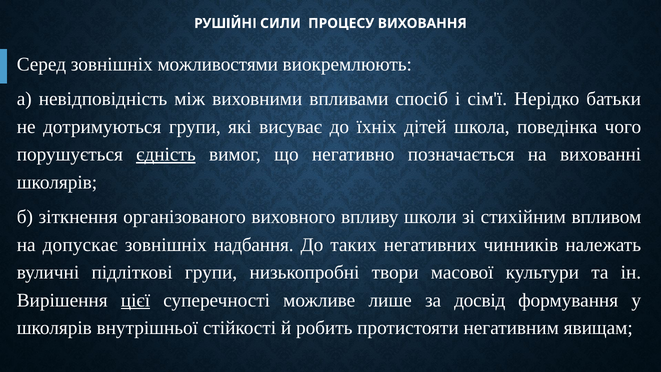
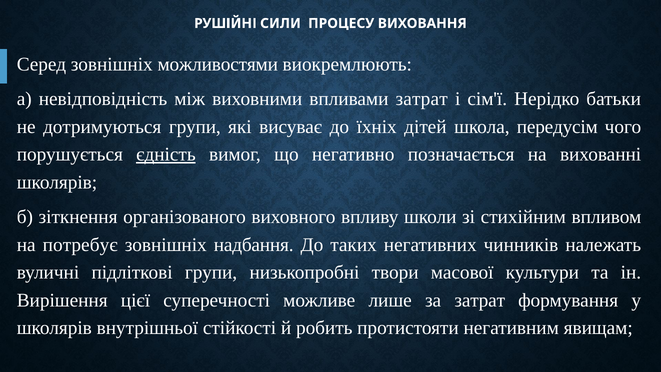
впливами спосіб: спосіб -> затрат
поведінка: поведінка -> передусім
допускає: допускає -> потребує
цієї underline: present -> none
за досвід: досвід -> затрат
